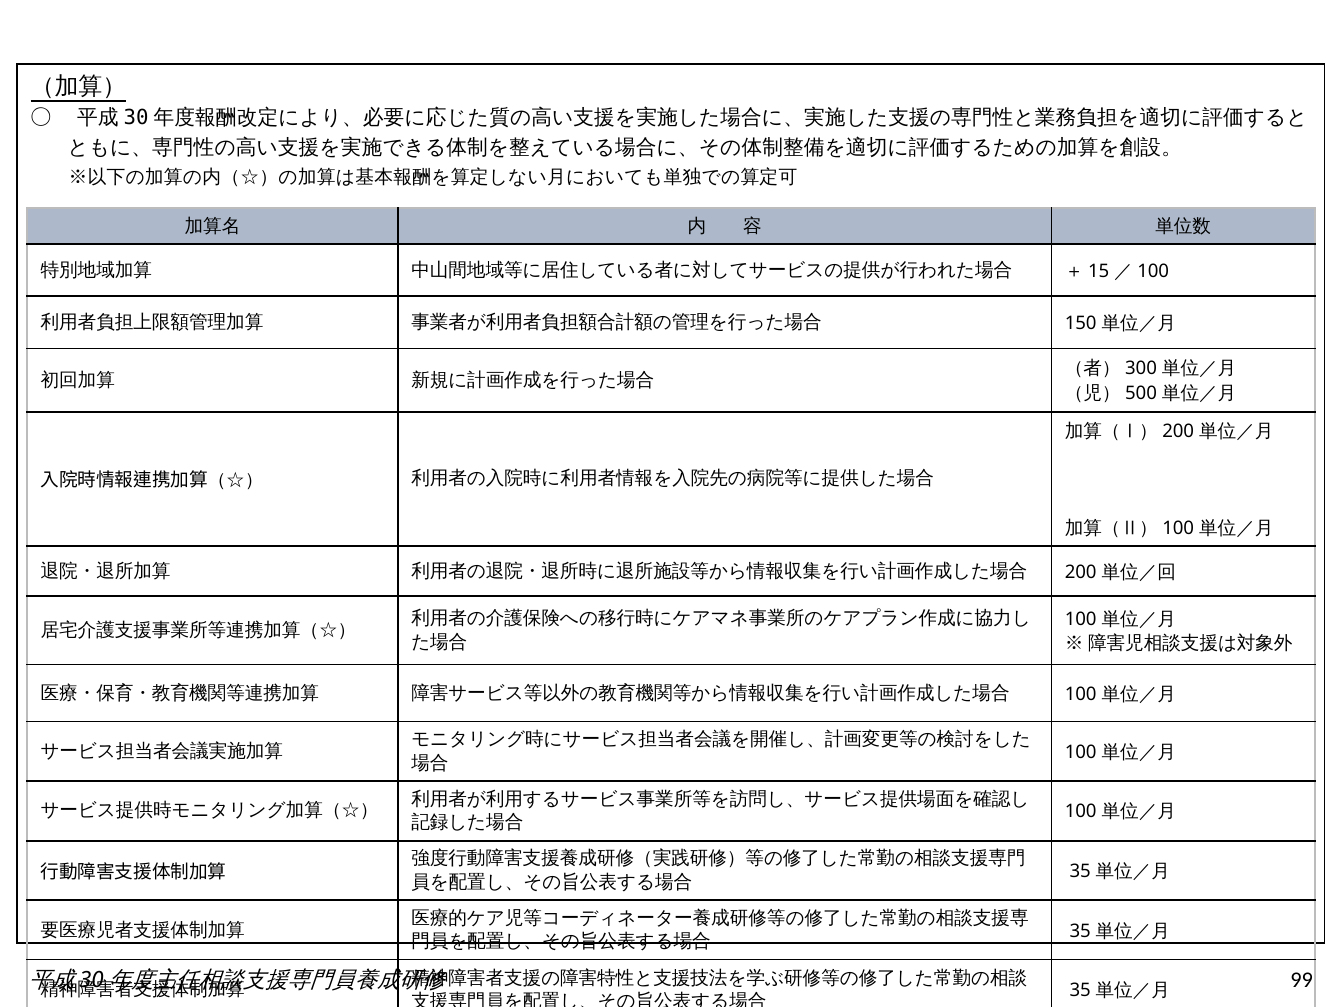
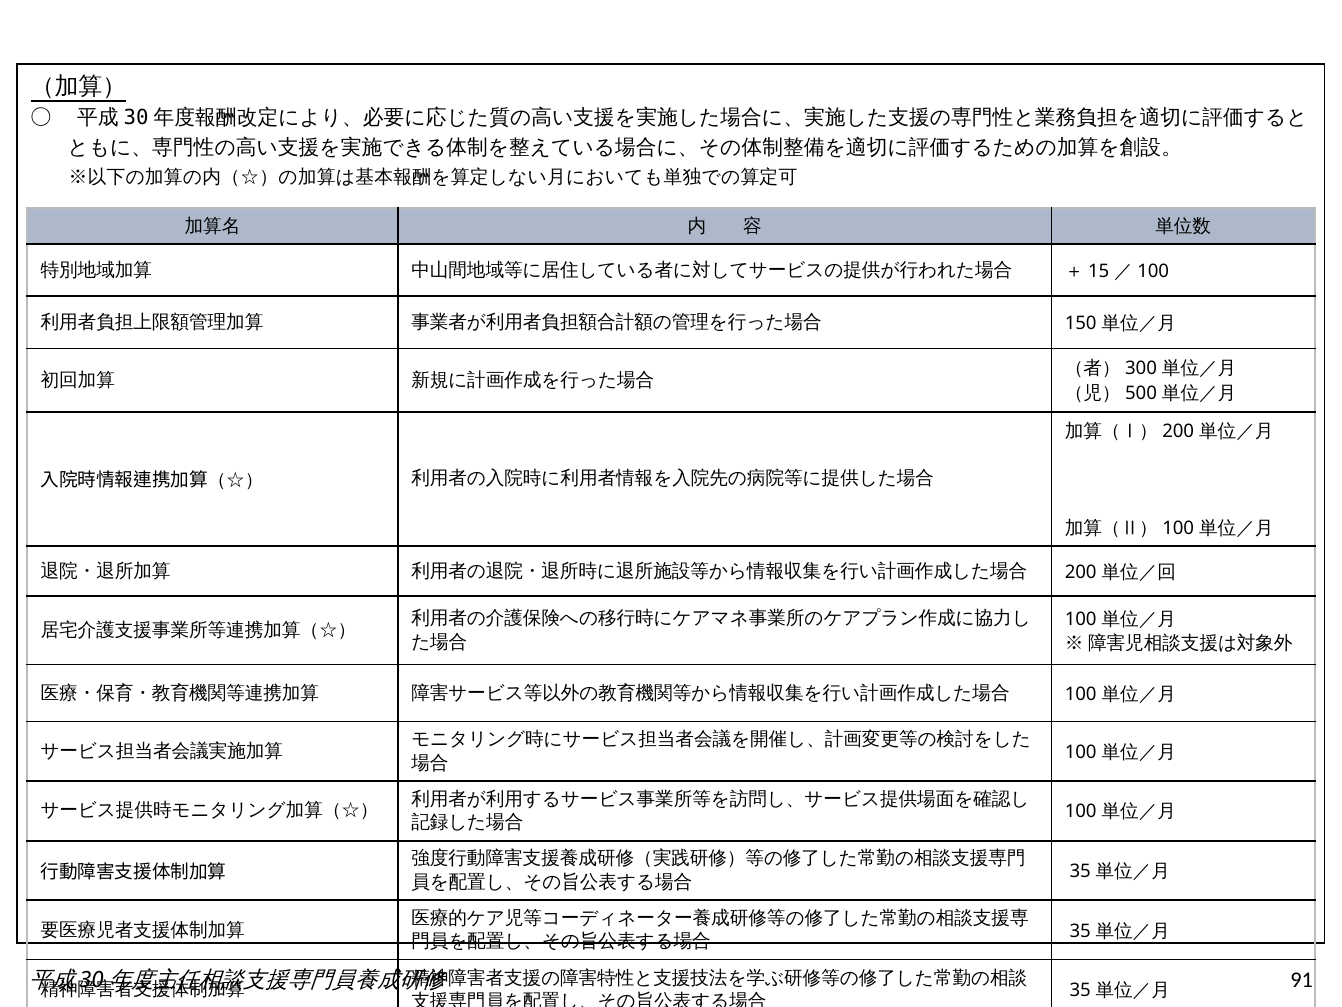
99: 99 -> 91
